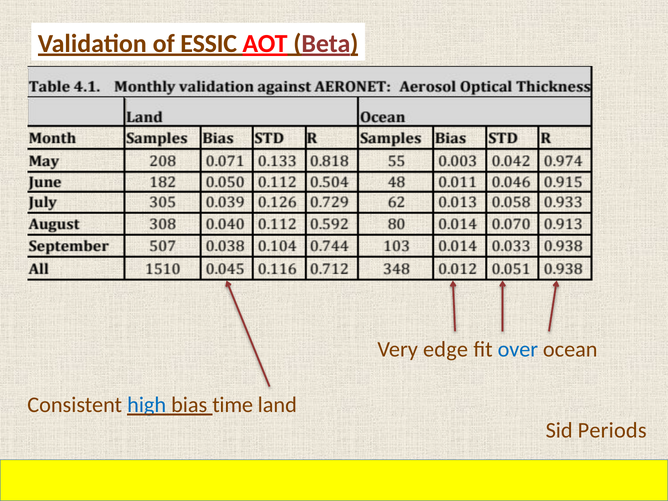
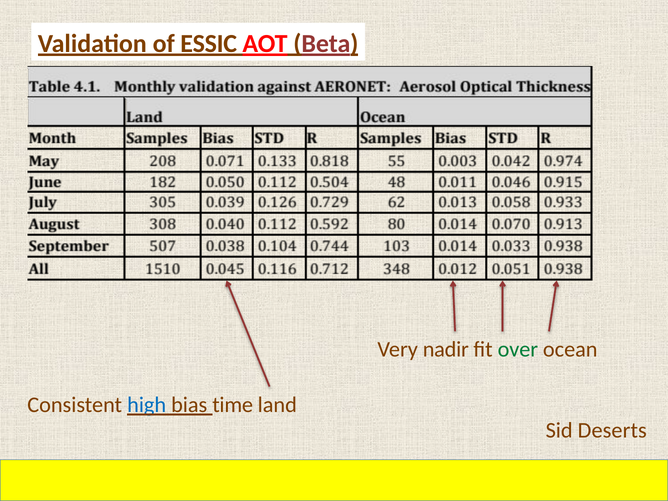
edge: edge -> nadir
over colour: blue -> green
Periods: Periods -> Deserts
